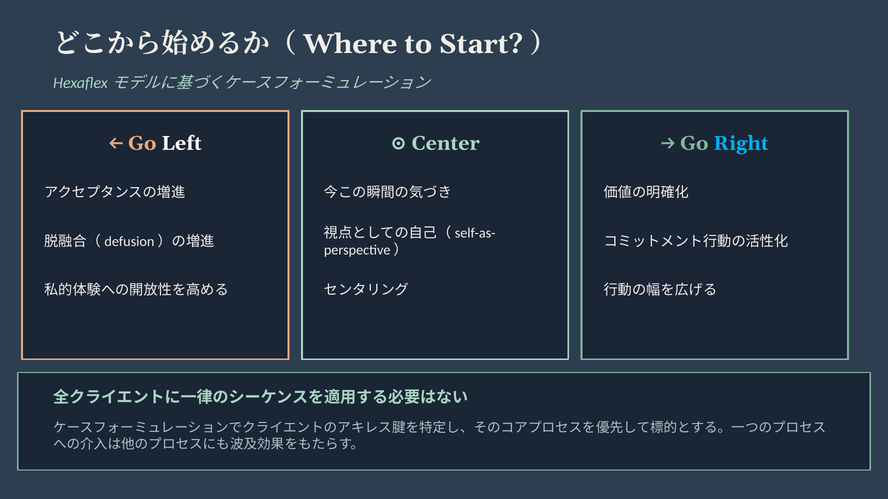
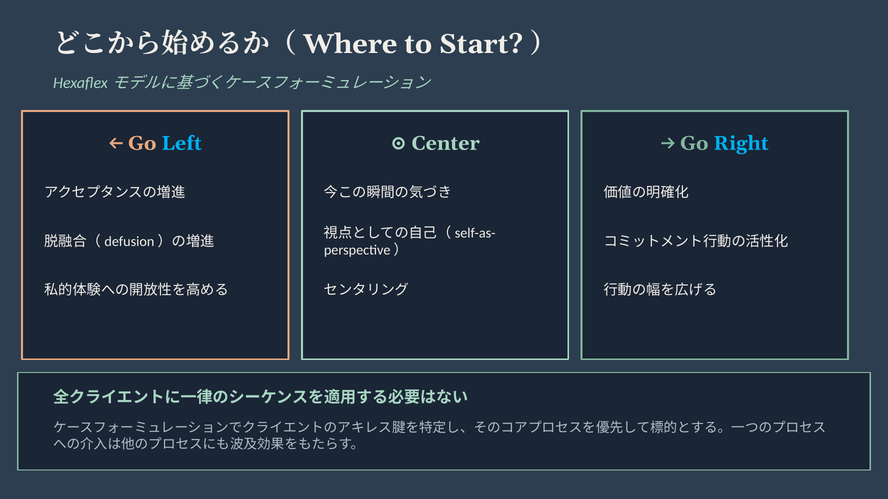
Left colour: white -> light blue
